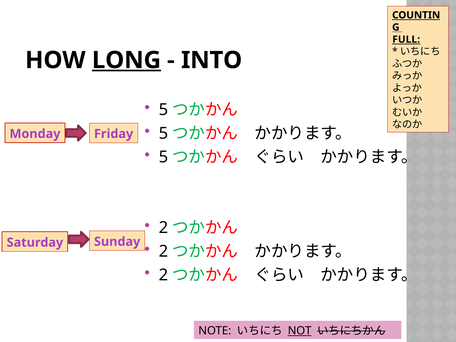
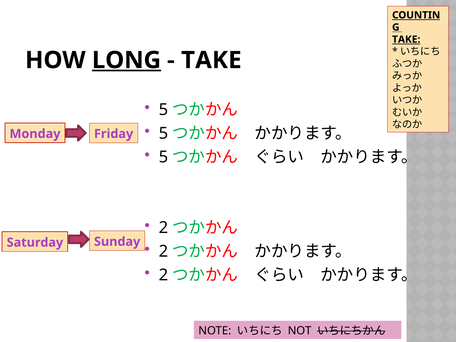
FULL at (406, 39): FULL -> TAKE
INTO at (212, 60): INTO -> TAKE
NOT underline: present -> none
